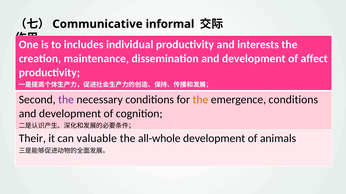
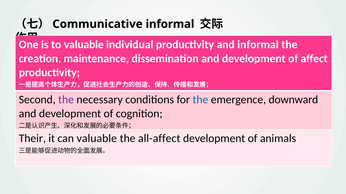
to includes: includes -> valuable
and interests: interests -> informal
the at (200, 100) colour: orange -> blue
emergence conditions: conditions -> downward
all-whole: all-whole -> all-affect
